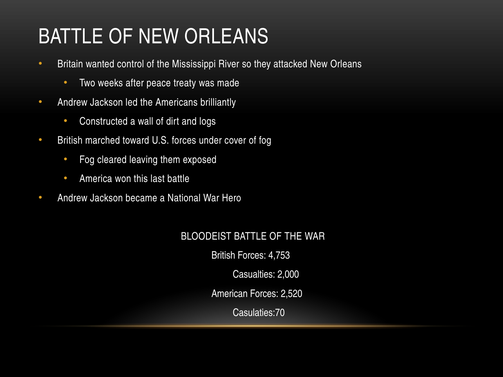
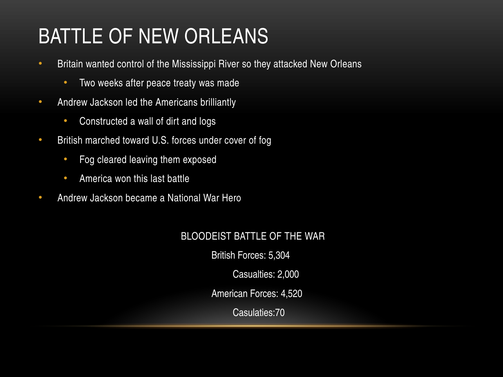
4,753: 4,753 -> 5,304
2,520: 2,520 -> 4,520
